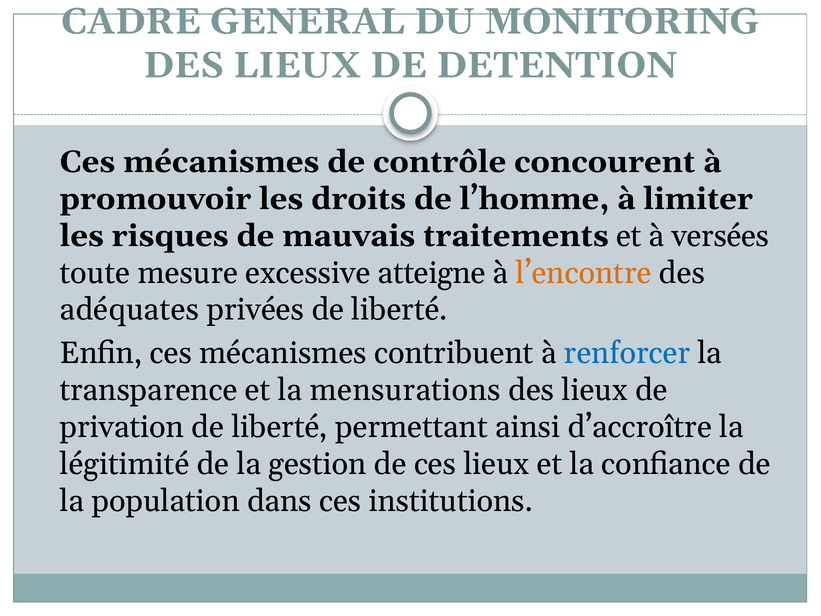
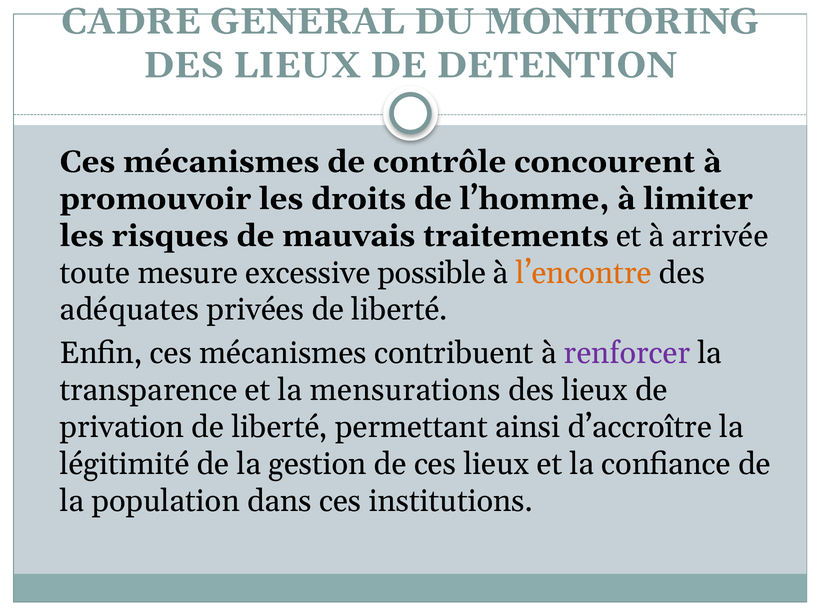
versées: versées -> arrivée
atteigne: atteigne -> possible
renforcer colour: blue -> purple
